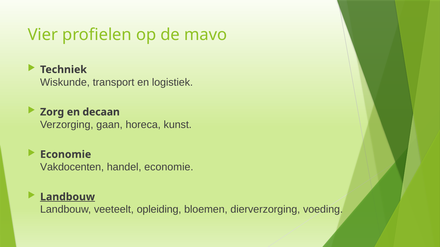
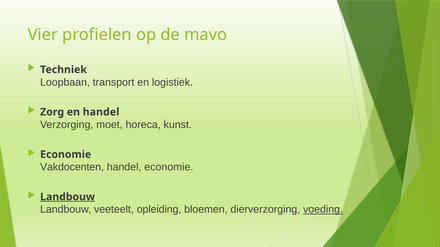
Wiskunde: Wiskunde -> Loopbaan
en decaan: decaan -> handel
gaan: gaan -> moet
voeding underline: none -> present
